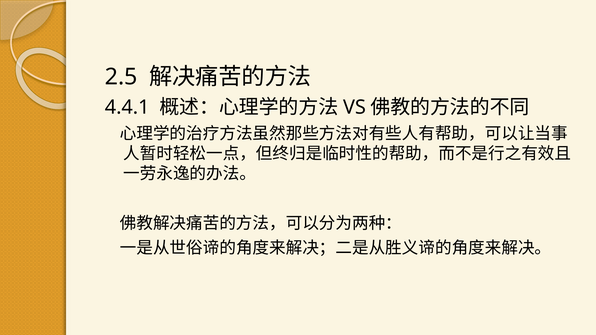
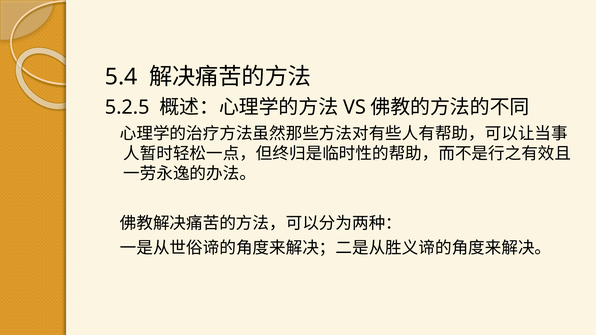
2.5: 2.5 -> 5.4
4.4.1: 4.4.1 -> 5.2.5
